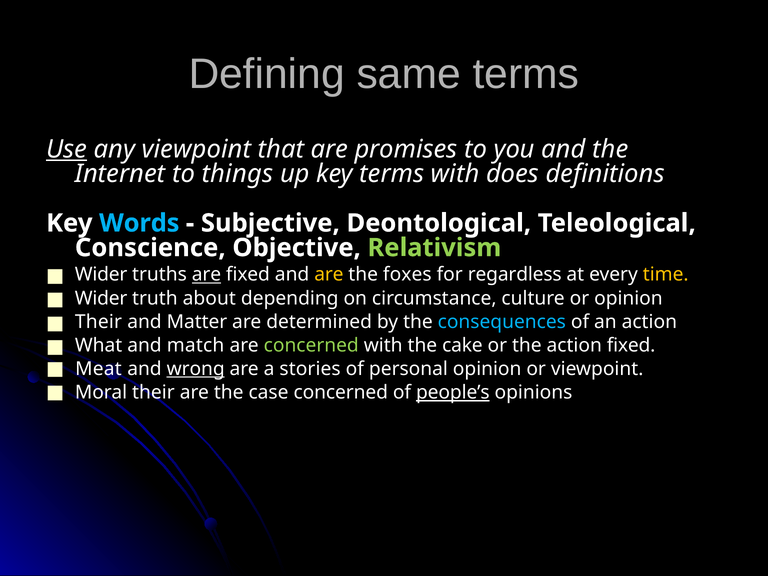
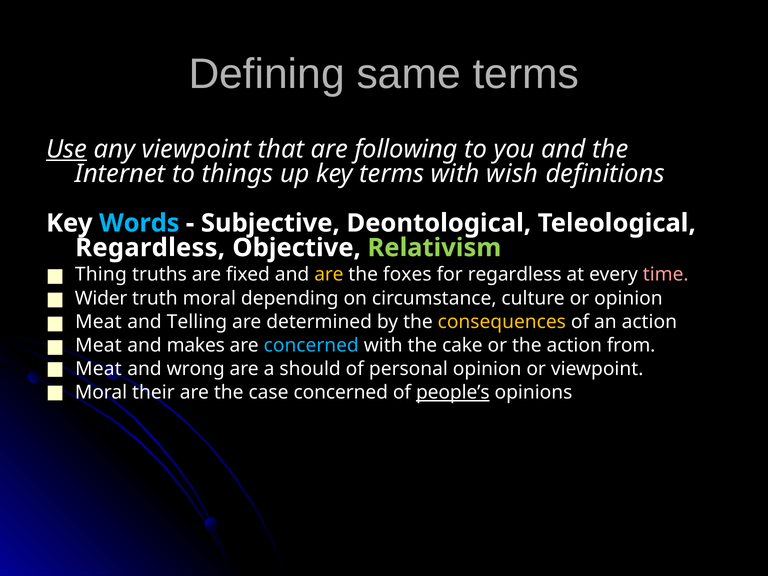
promises: promises -> following
does: does -> wish
Conscience at (150, 248): Conscience -> Regardless
Wider at (101, 275): Wider -> Thing
are at (206, 275) underline: present -> none
time colour: yellow -> pink
truth about: about -> moral
Their at (98, 322): Their -> Meat
Matter: Matter -> Telling
consequences colour: light blue -> yellow
What at (99, 345): What -> Meat
match: match -> makes
concerned at (311, 345) colour: light green -> light blue
action fixed: fixed -> from
wrong underline: present -> none
stories: stories -> should
